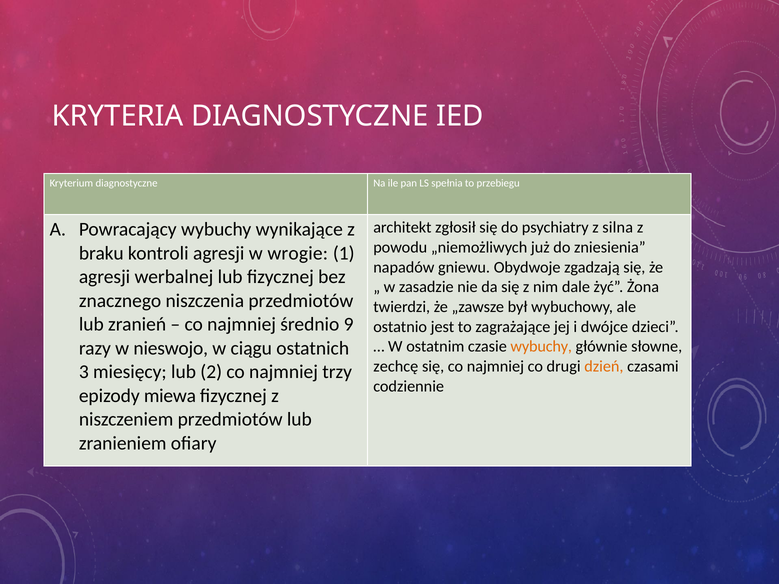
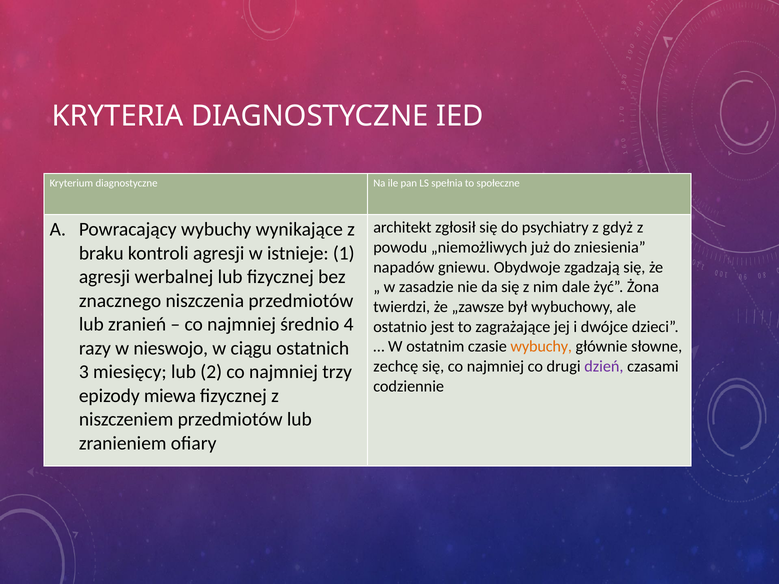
przebiegu: przebiegu -> społeczne
silna: silna -> gdyż
wrogie: wrogie -> istnieje
9: 9 -> 4
dzień colour: orange -> purple
